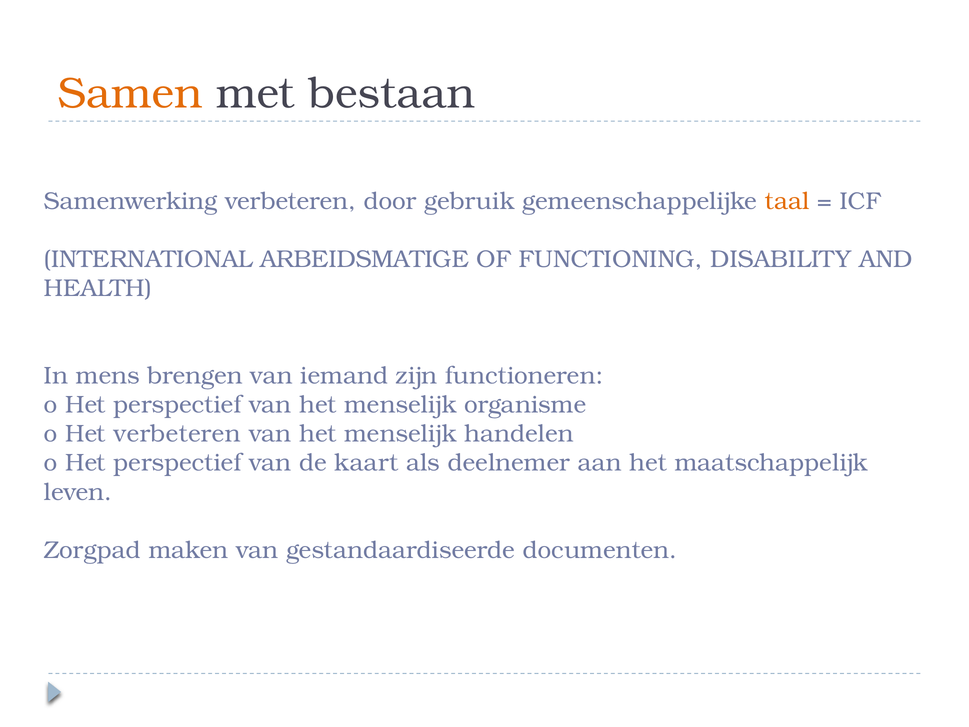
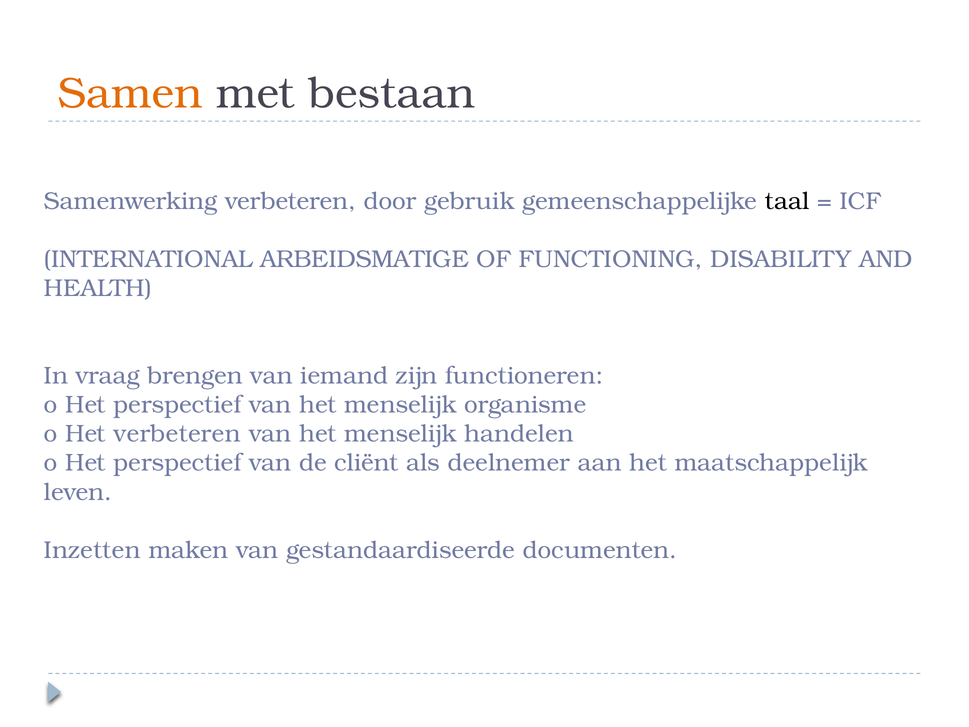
taal colour: orange -> black
mens: mens -> vraag
kaart: kaart -> cliënt
Zorgpad: Zorgpad -> Inzetten
